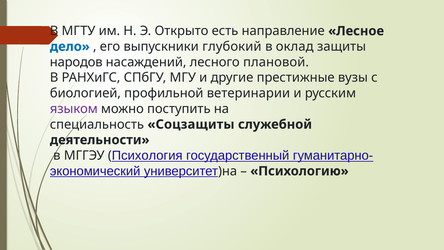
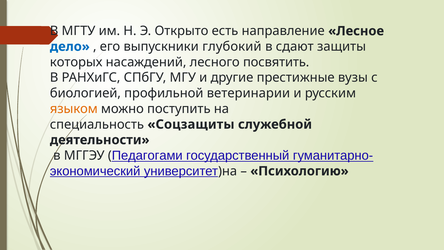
оклад: оклад -> сдают
народов: народов -> которых
плановой: плановой -> посвятить
языком colour: purple -> orange
Психология: Психология -> Педагогами
